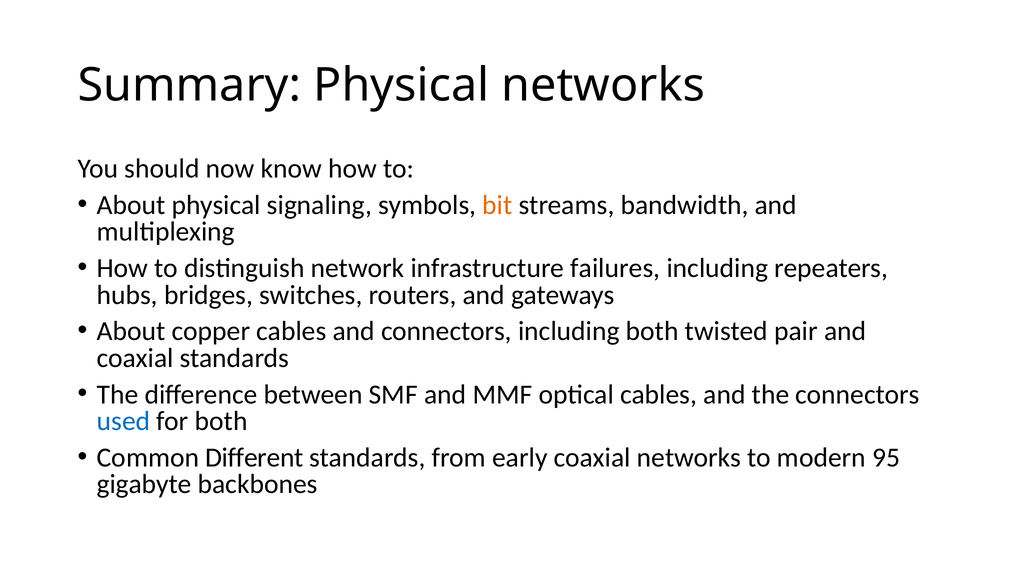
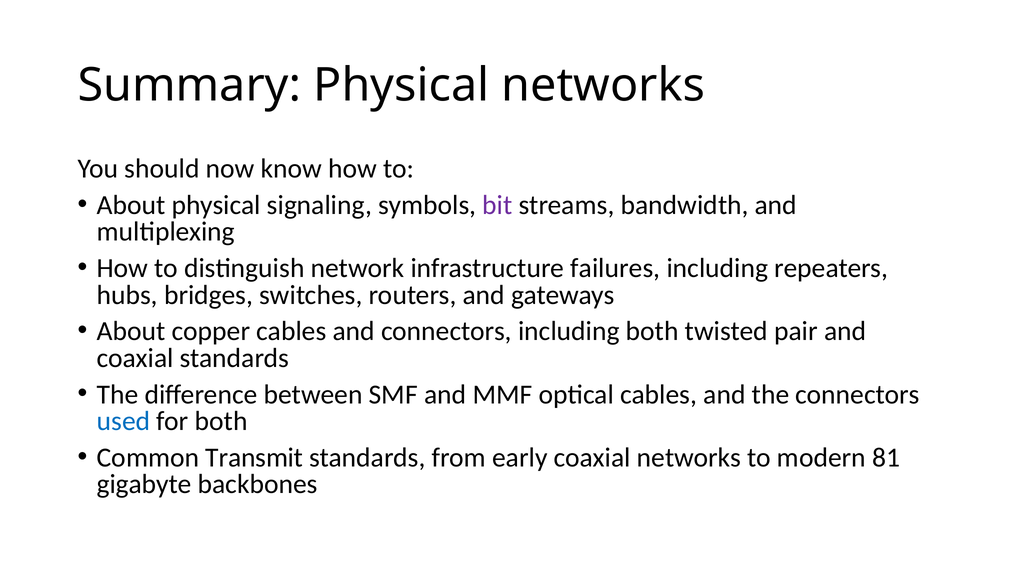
bit colour: orange -> purple
Different: Different -> Transmit
95: 95 -> 81
